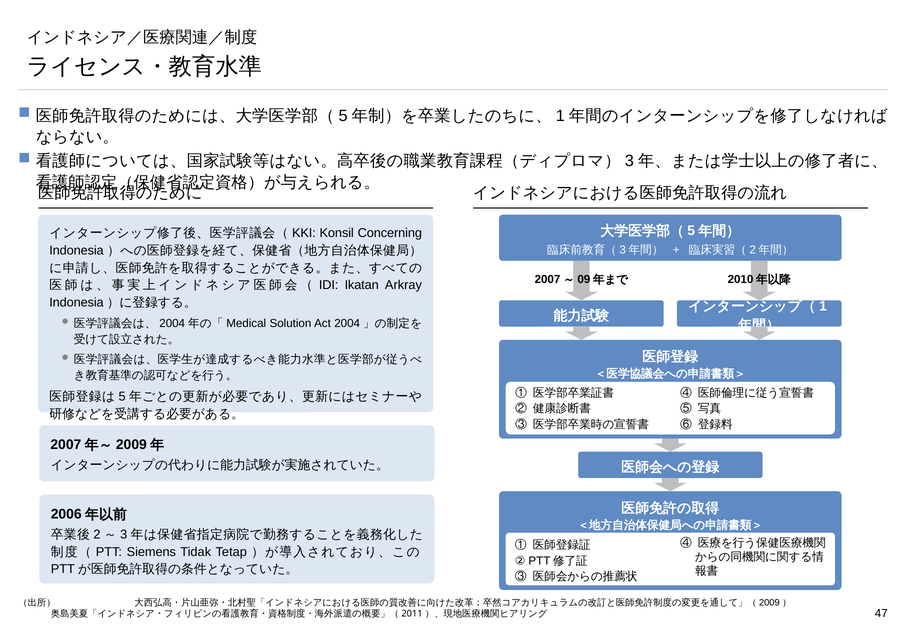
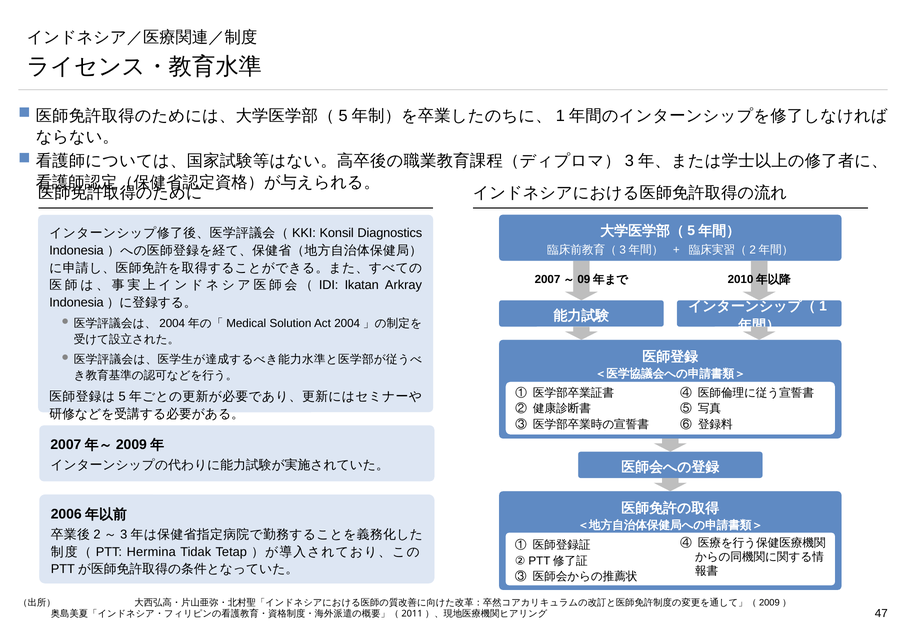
Concerning: Concerning -> Diagnostics
Siemens: Siemens -> Hermina
